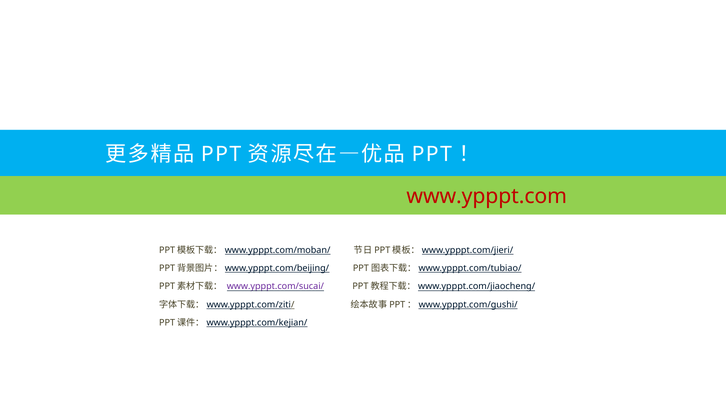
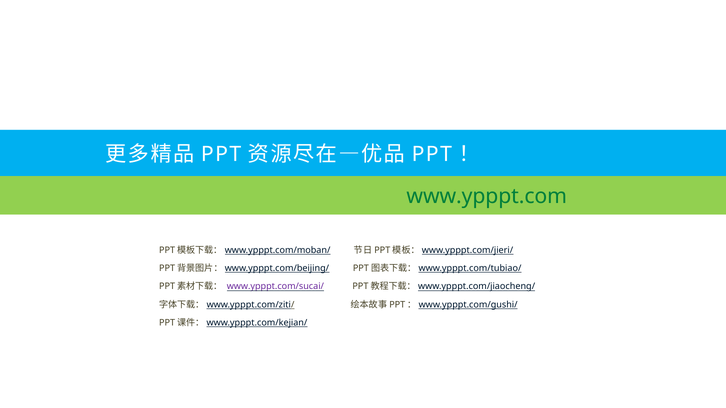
www.ypppt.com colour: red -> green
